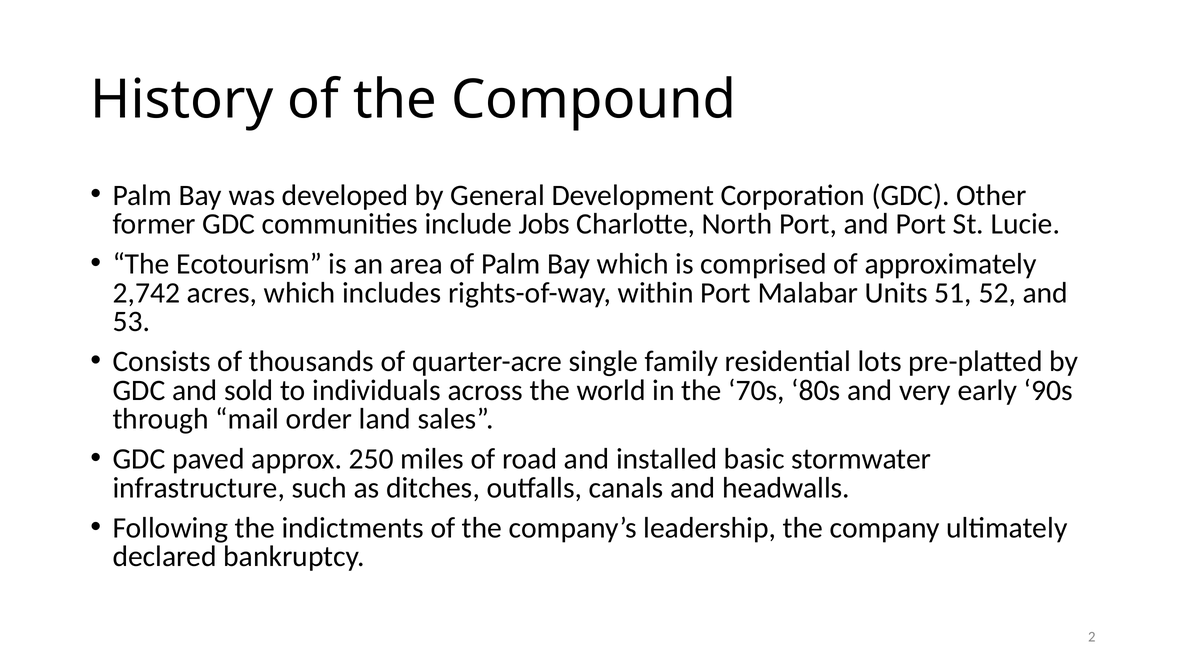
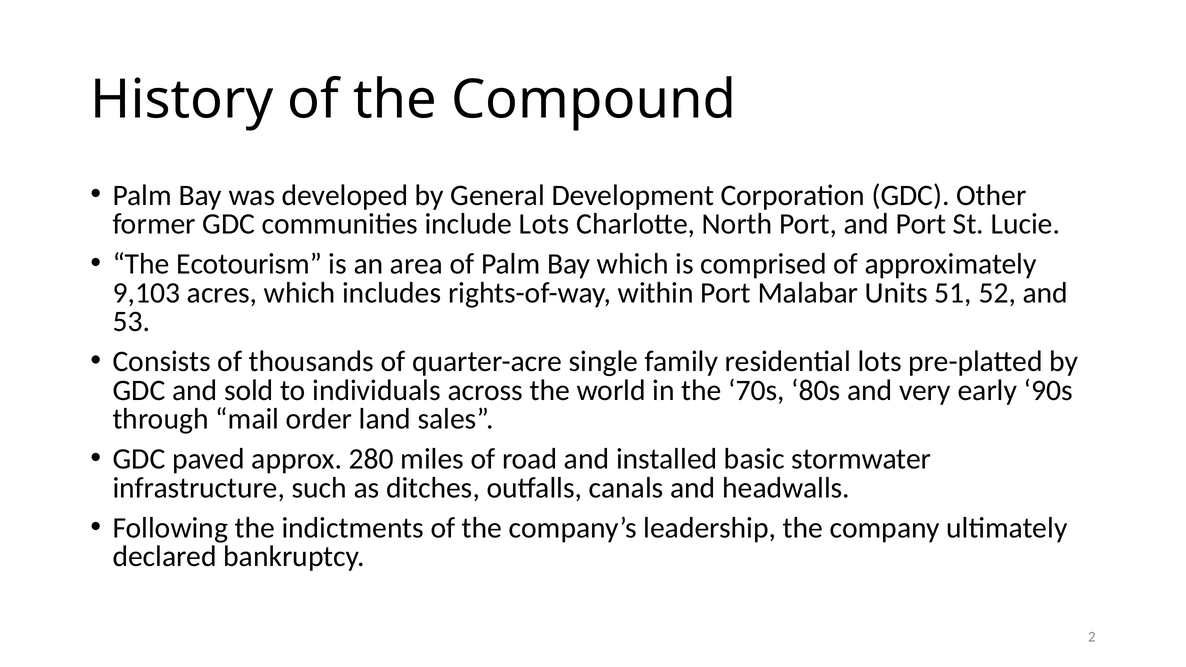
include Jobs: Jobs -> Lots
2,742: 2,742 -> 9,103
250: 250 -> 280
